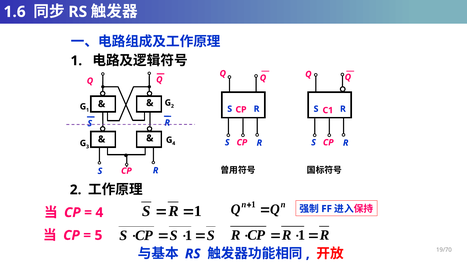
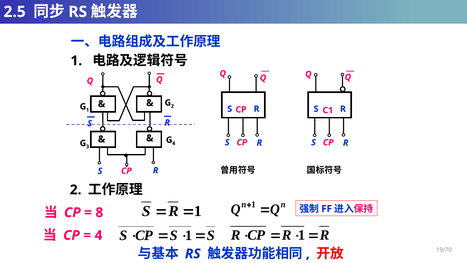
1.6: 1.6 -> 2.5
4 at (99, 212): 4 -> 8
5 at (98, 235): 5 -> 4
